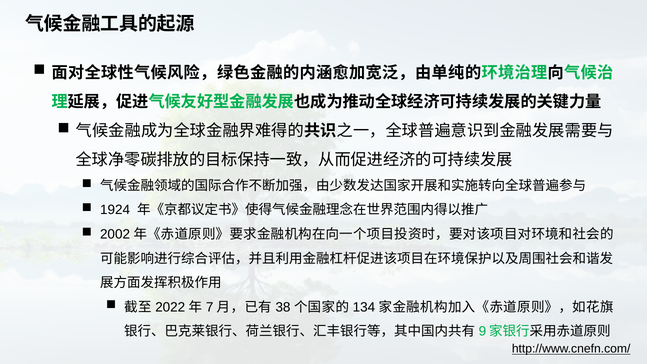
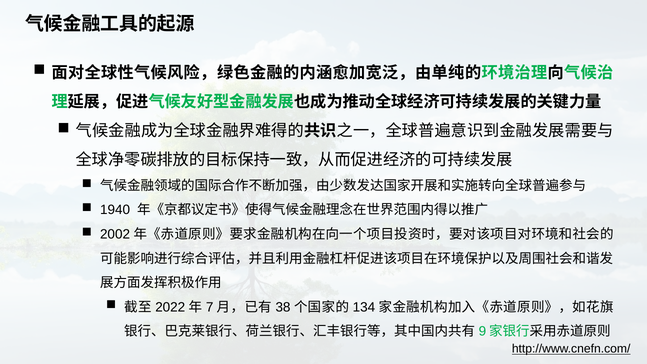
1924: 1924 -> 1940
